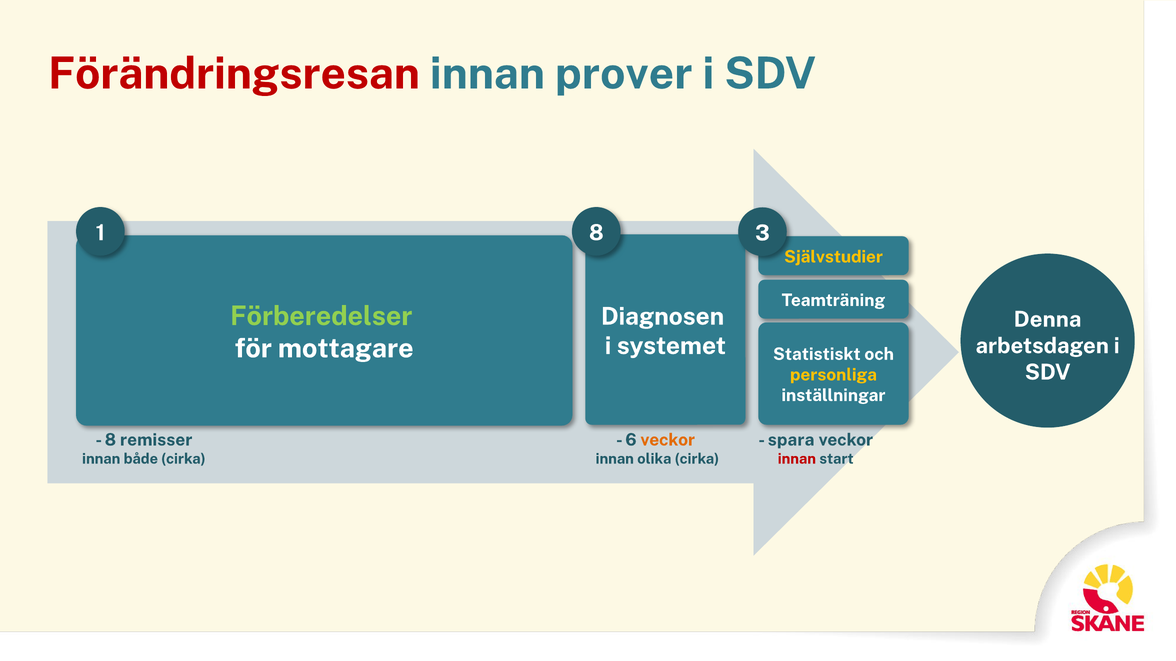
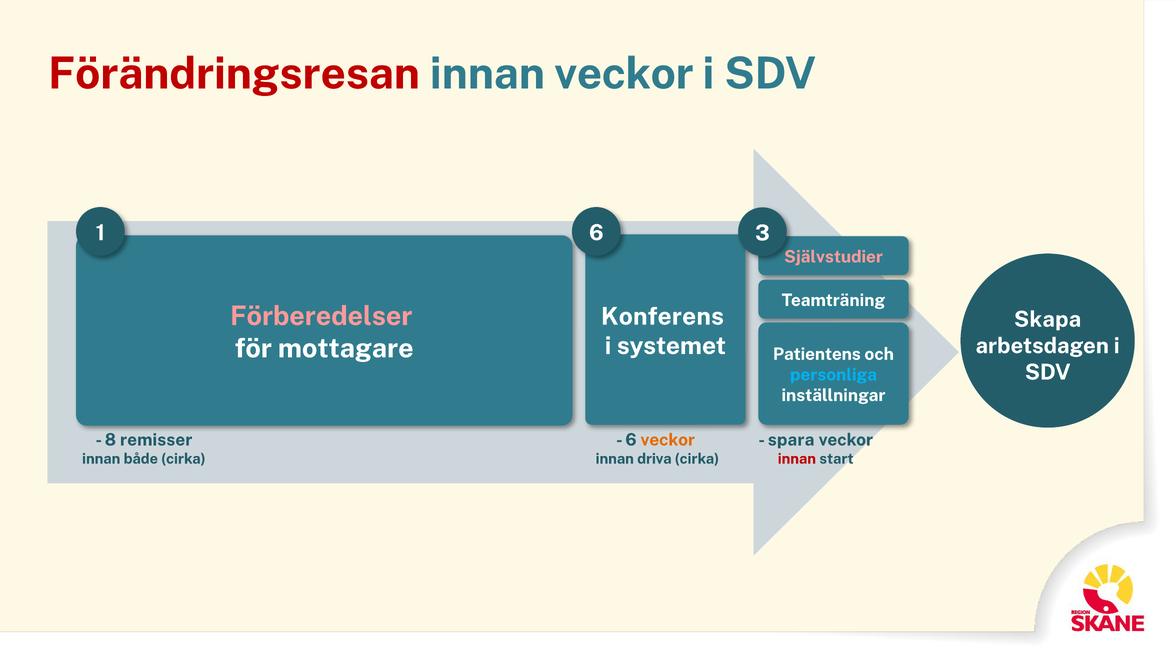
innan prover: prover -> veckor
1 8: 8 -> 6
Självstudier colour: yellow -> pink
Förberedelser colour: light green -> pink
Diagnosen: Diagnosen -> Konferens
Denna: Denna -> Skapa
Statistiskt: Statistiskt -> Patientens
personliga colour: yellow -> light blue
olika: olika -> driva
